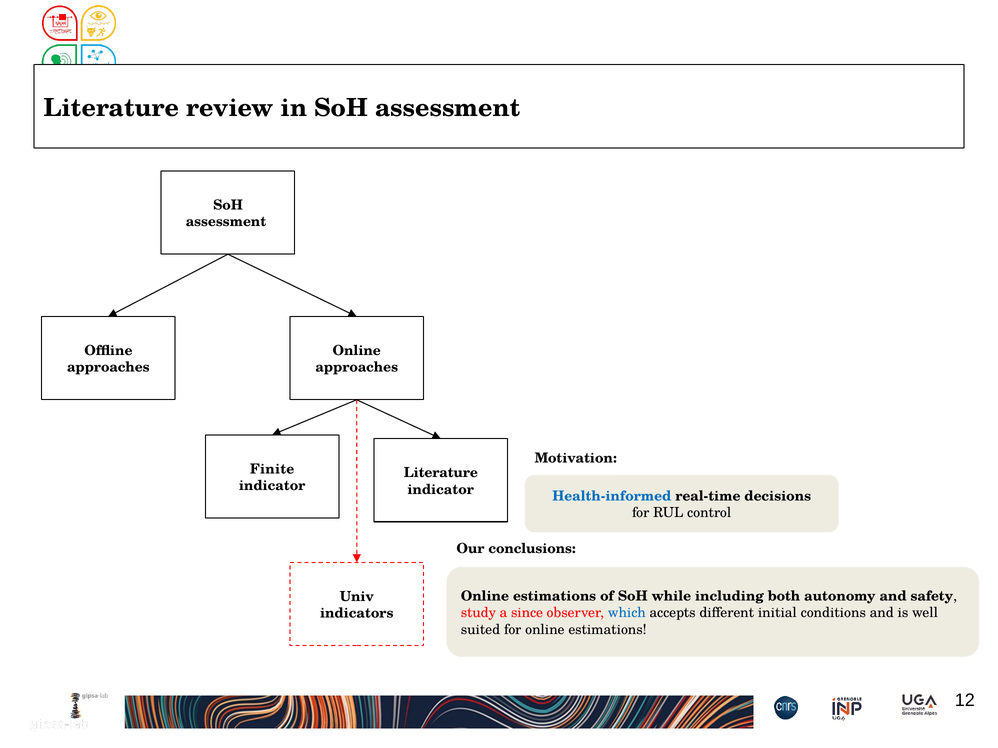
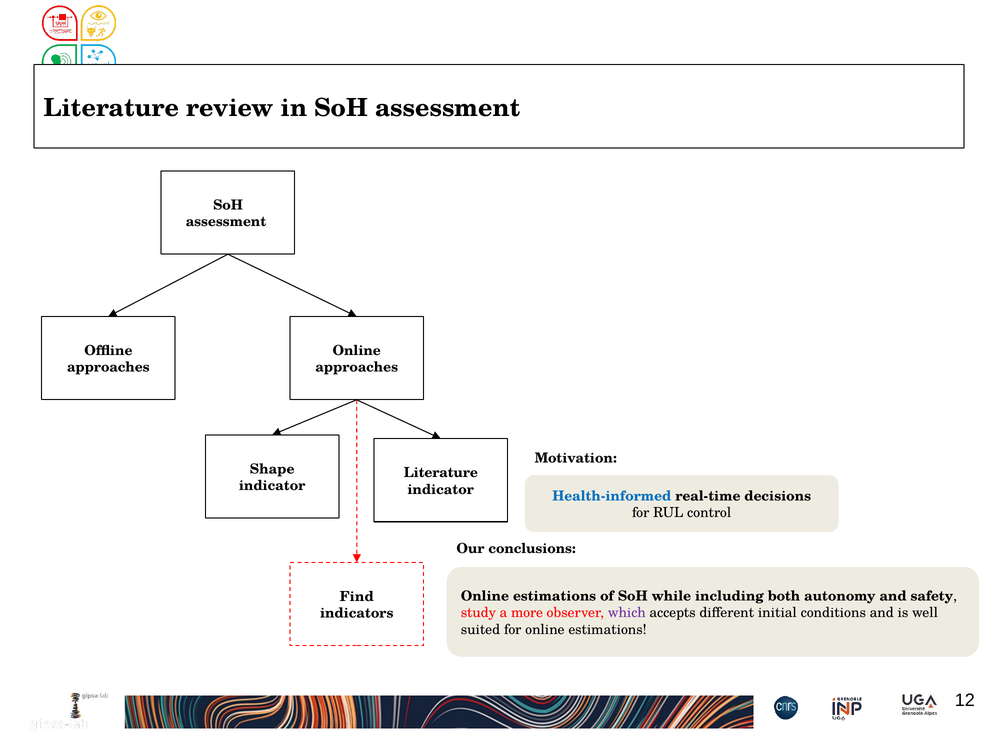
Finite: Finite -> Shape
Univ: Univ -> Find
since: since -> more
which colour: blue -> purple
